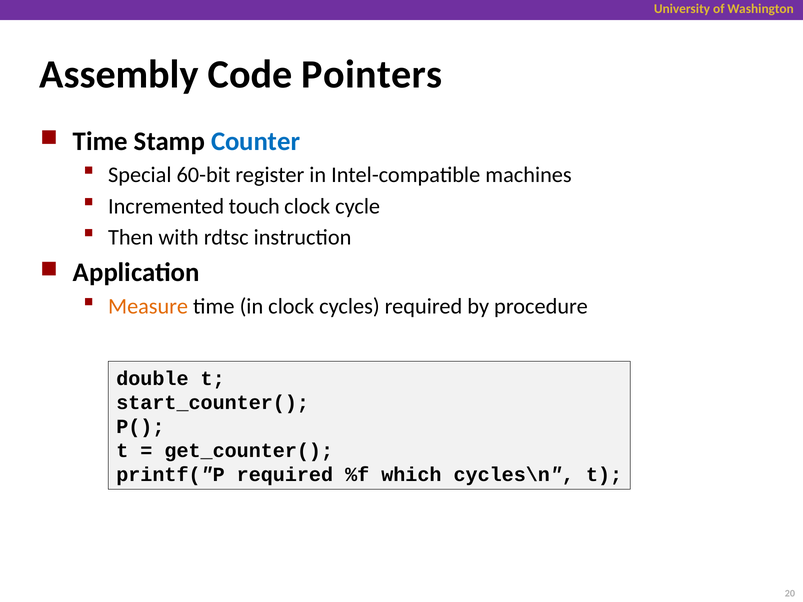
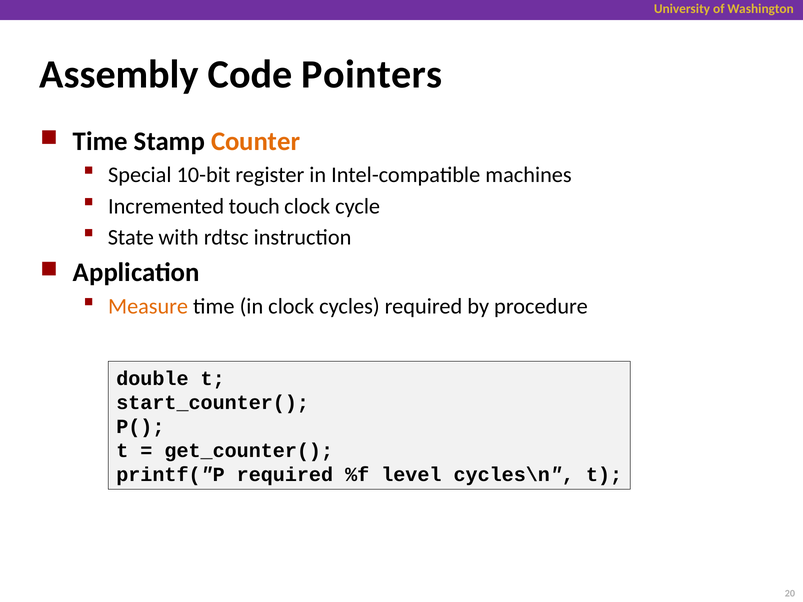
Counter colour: blue -> orange
60-bit: 60-bit -> 10-bit
Then: Then -> State
which: which -> level
